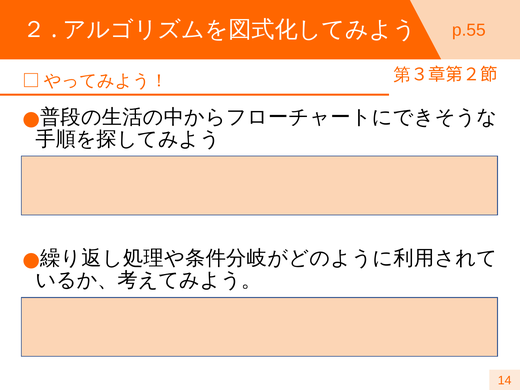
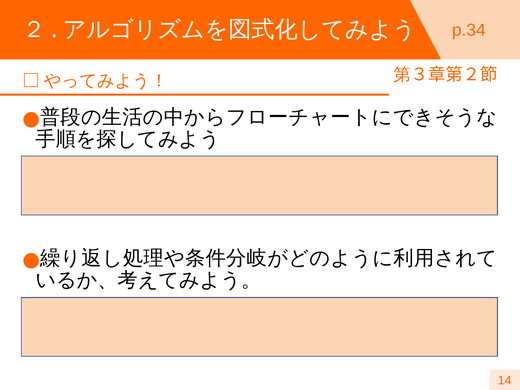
p.55: p.55 -> p.34
